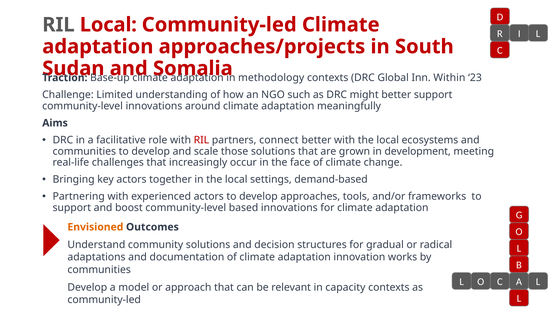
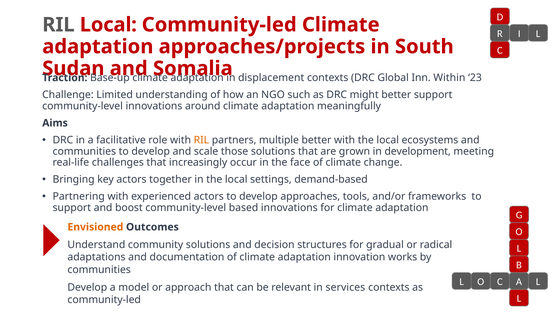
methodology: methodology -> displacement
RIL at (201, 140) colour: red -> orange
connect: connect -> multiple
capacity: capacity -> services
